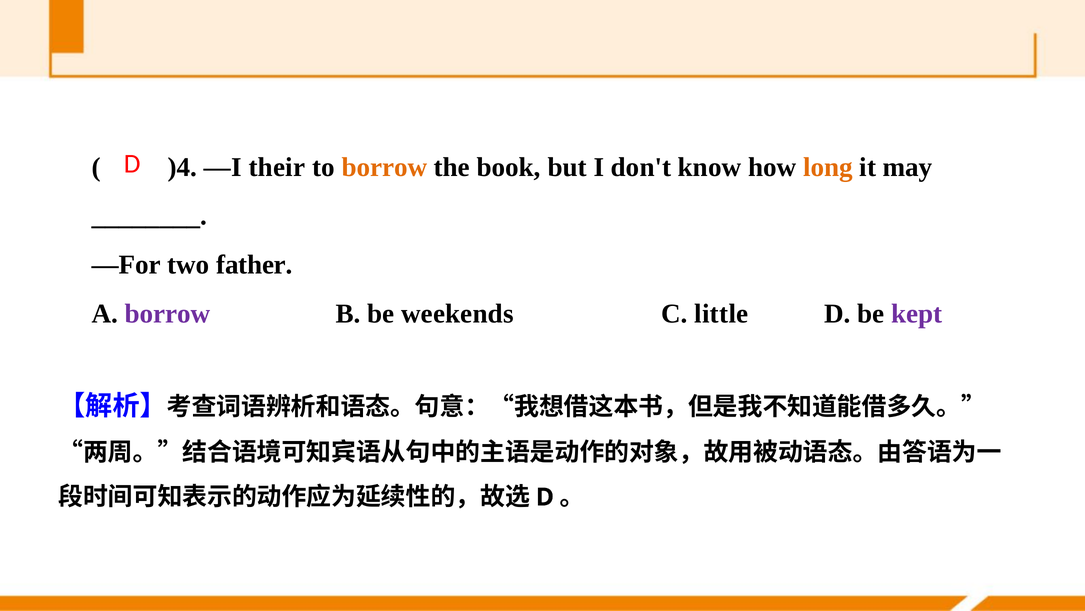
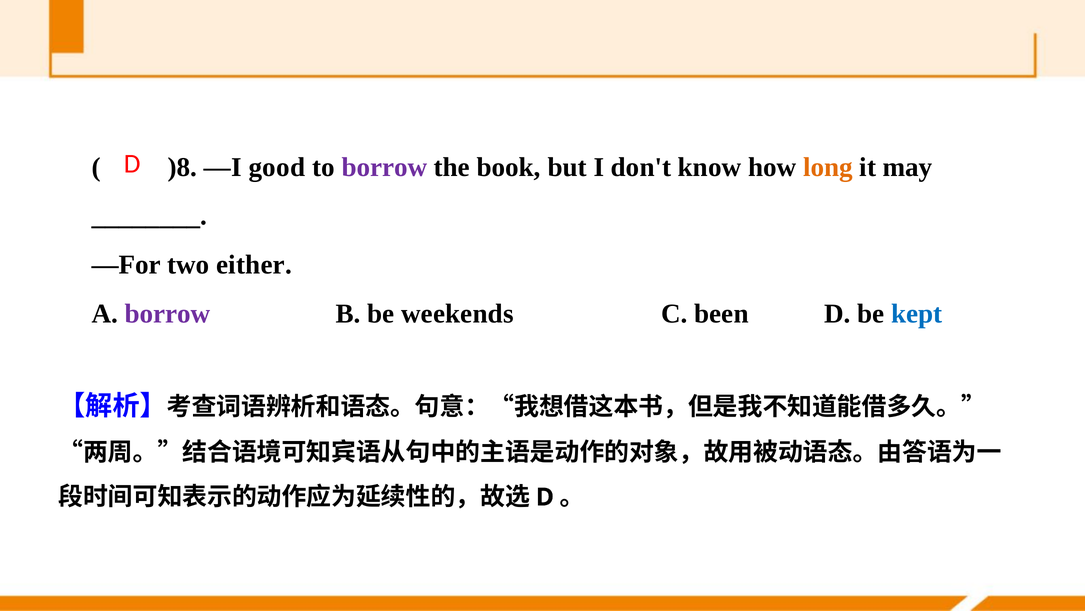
)4: )4 -> )8
their: their -> good
borrow at (384, 167) colour: orange -> purple
father: father -> either
little: little -> been
kept colour: purple -> blue
